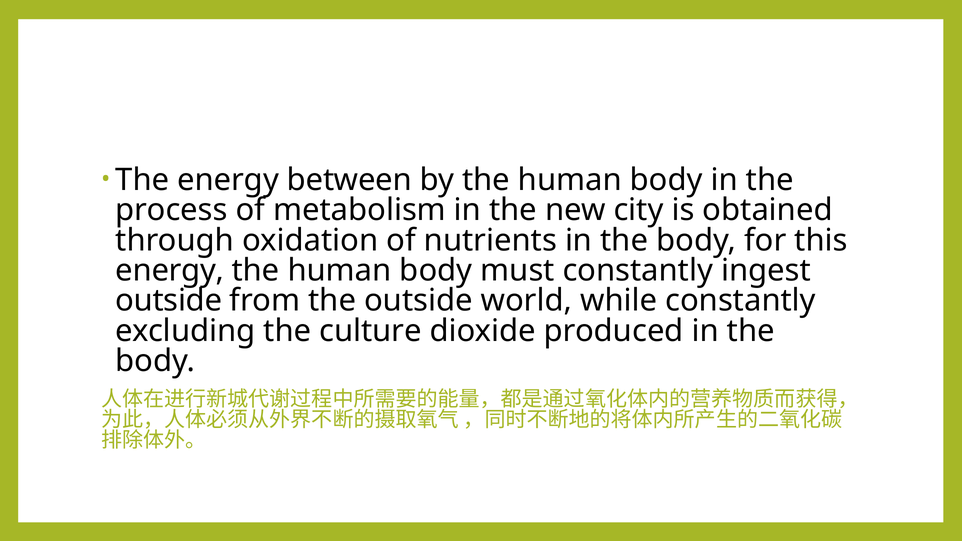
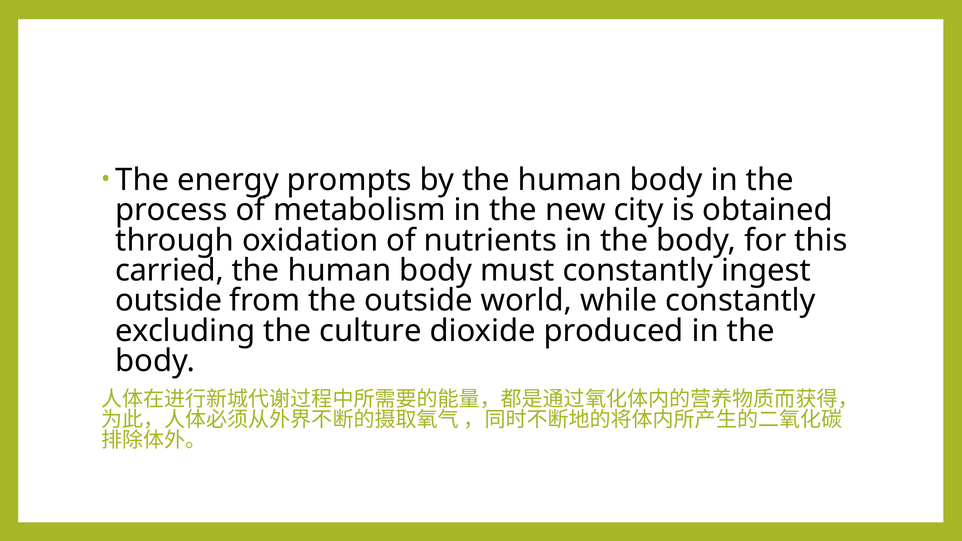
between: between -> prompts
energy at (170, 271): energy -> carried
